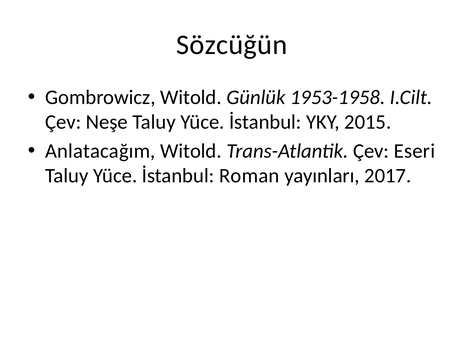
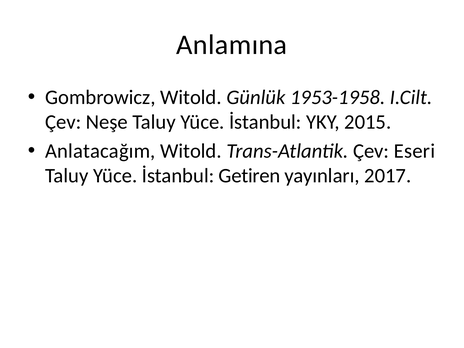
Sözcüğün: Sözcüğün -> Anlamına
Roman: Roman -> Getiren
